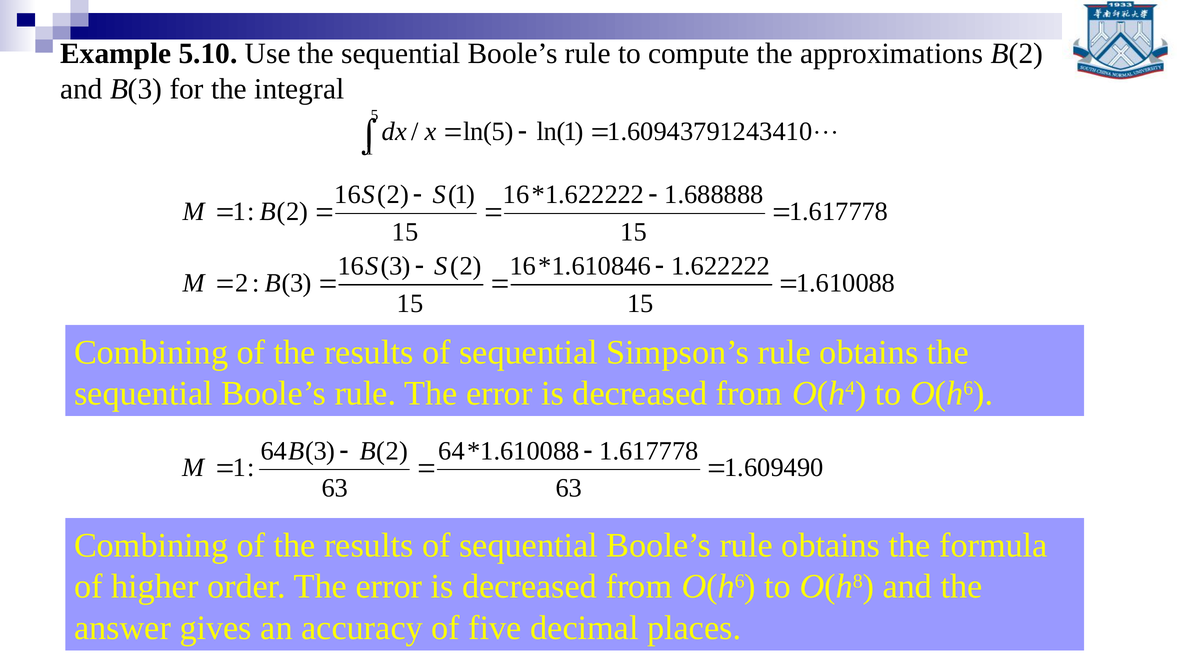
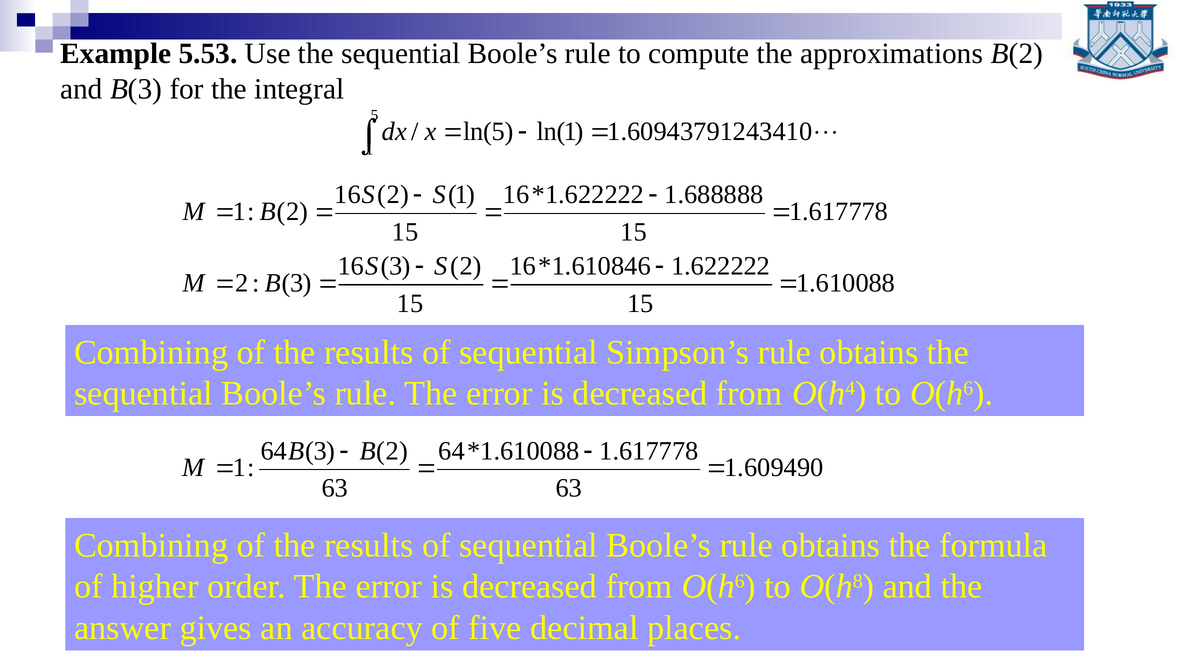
5.10: 5.10 -> 5.53
